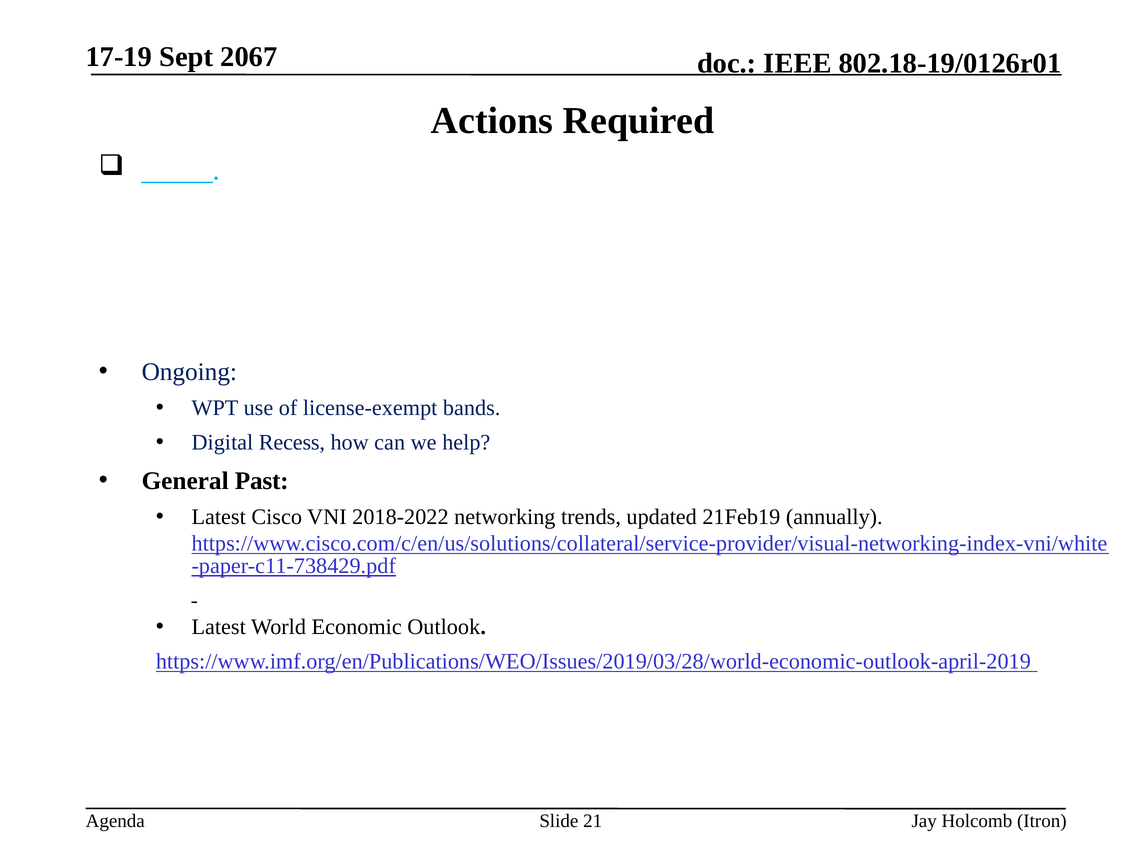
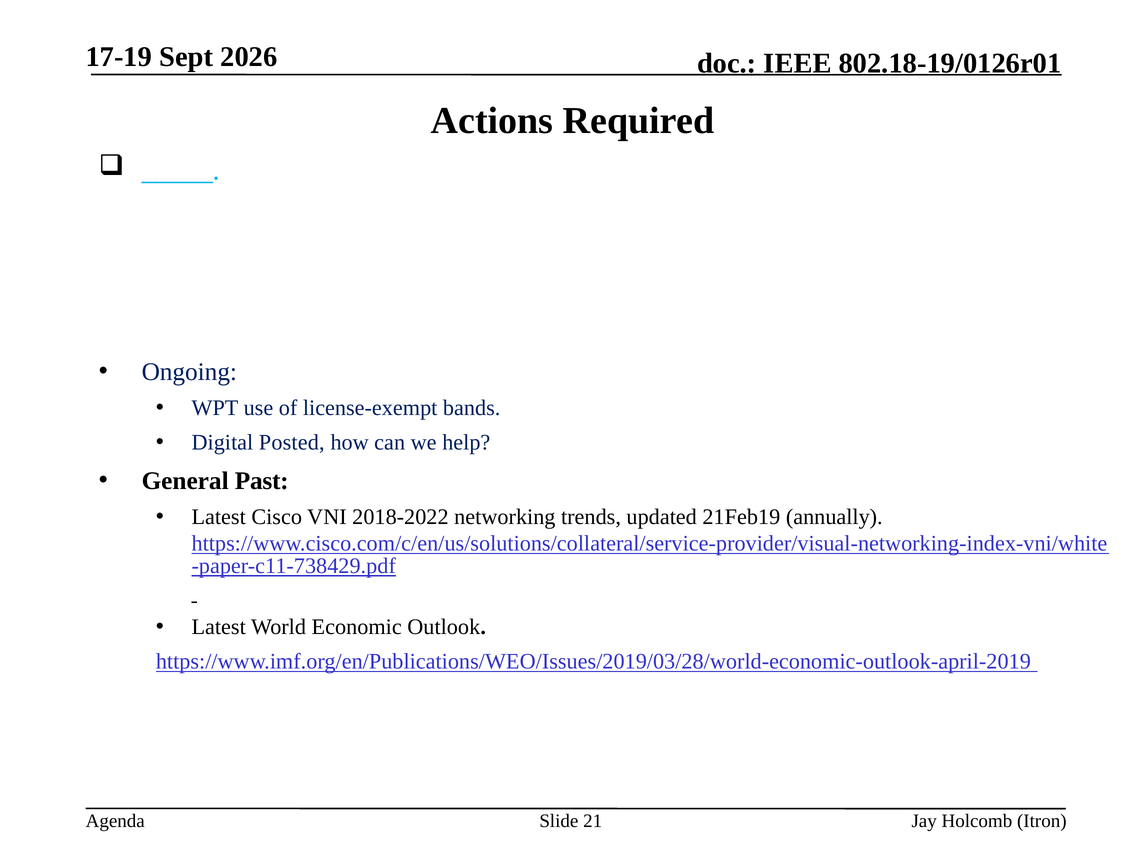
2067: 2067 -> 2026
Recess: Recess -> Posted
